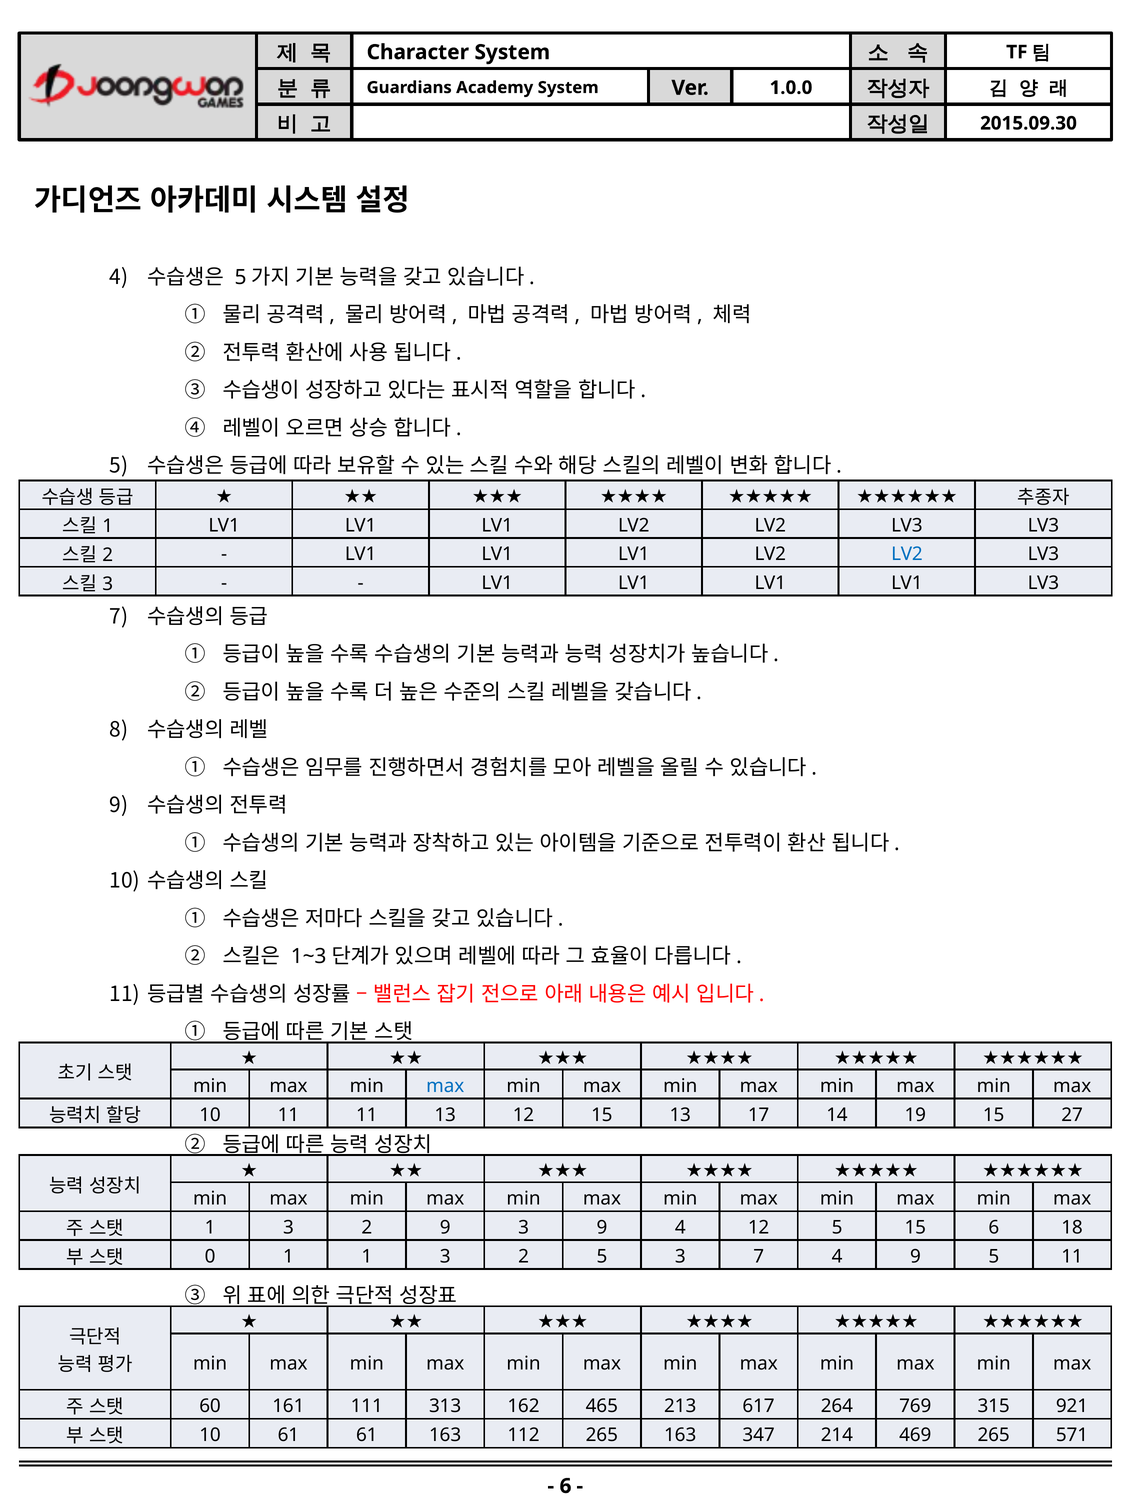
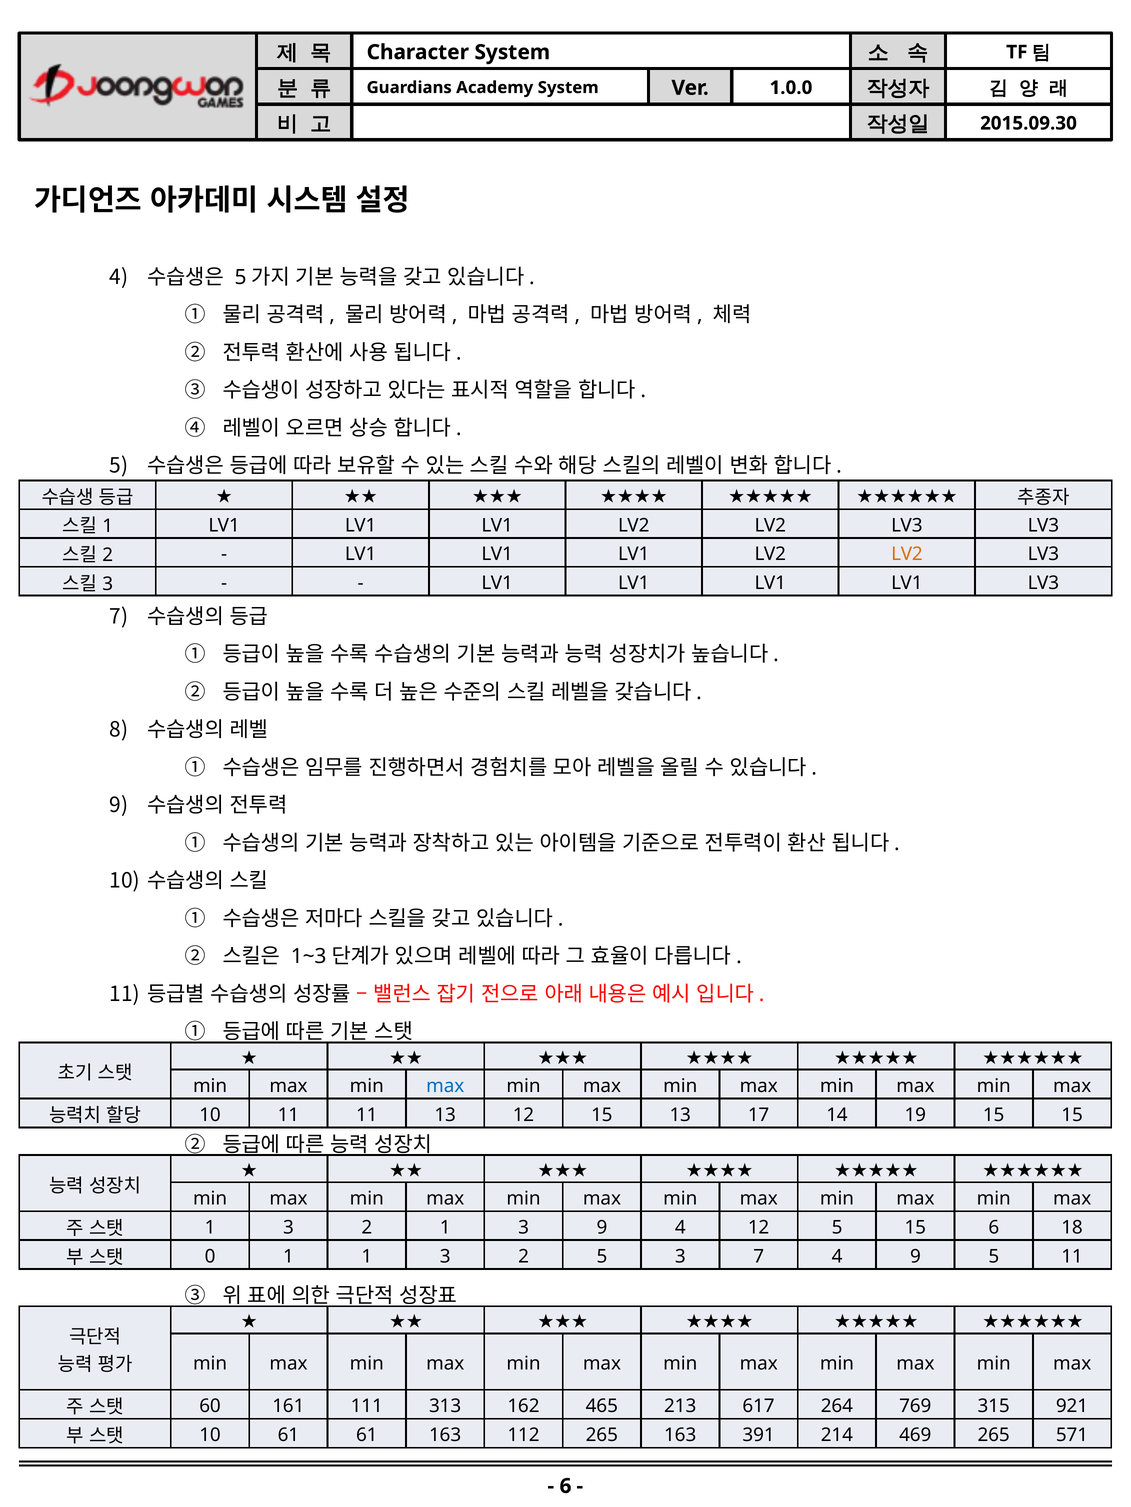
LV2 at (907, 555) colour: blue -> orange
15 27: 27 -> 15
2 9: 9 -> 1
347: 347 -> 391
